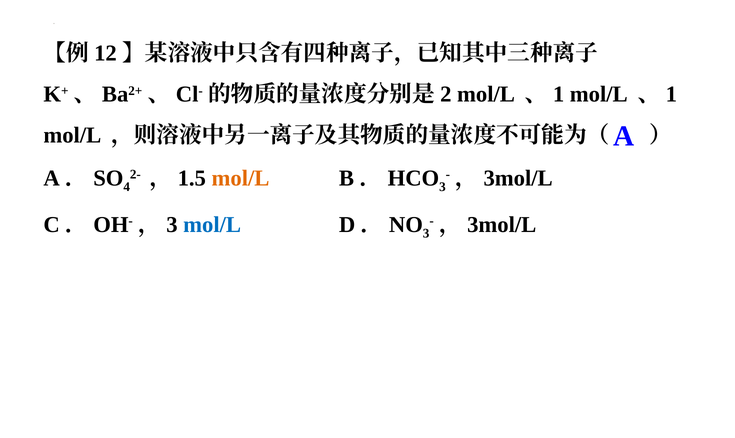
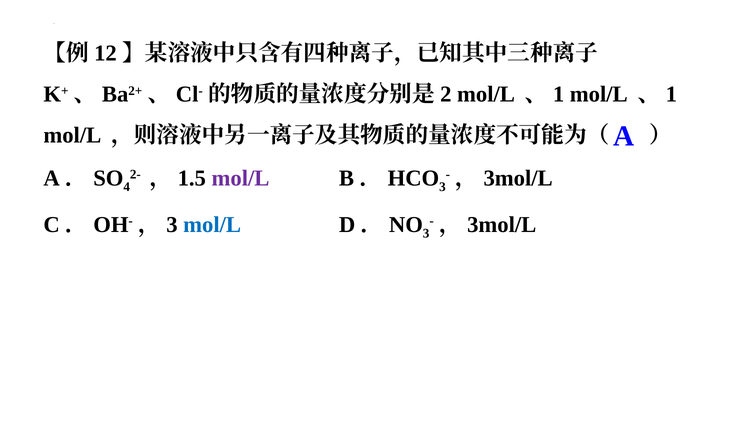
mol/L at (240, 178) colour: orange -> purple
